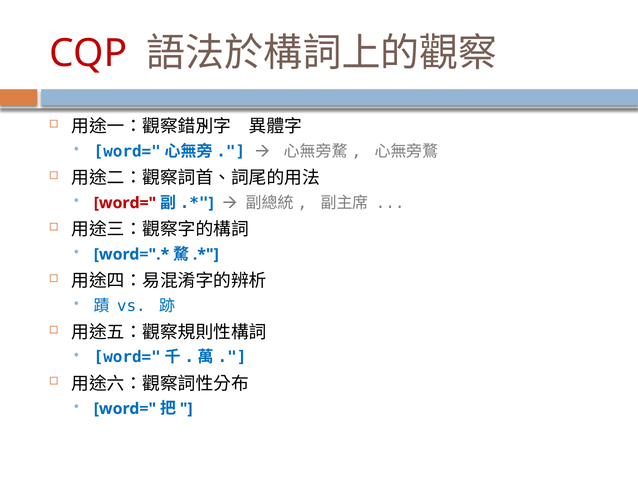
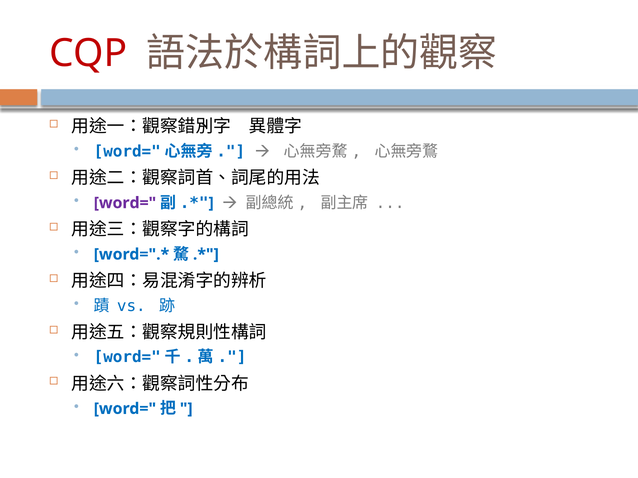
word= at (125, 203) colour: red -> purple
